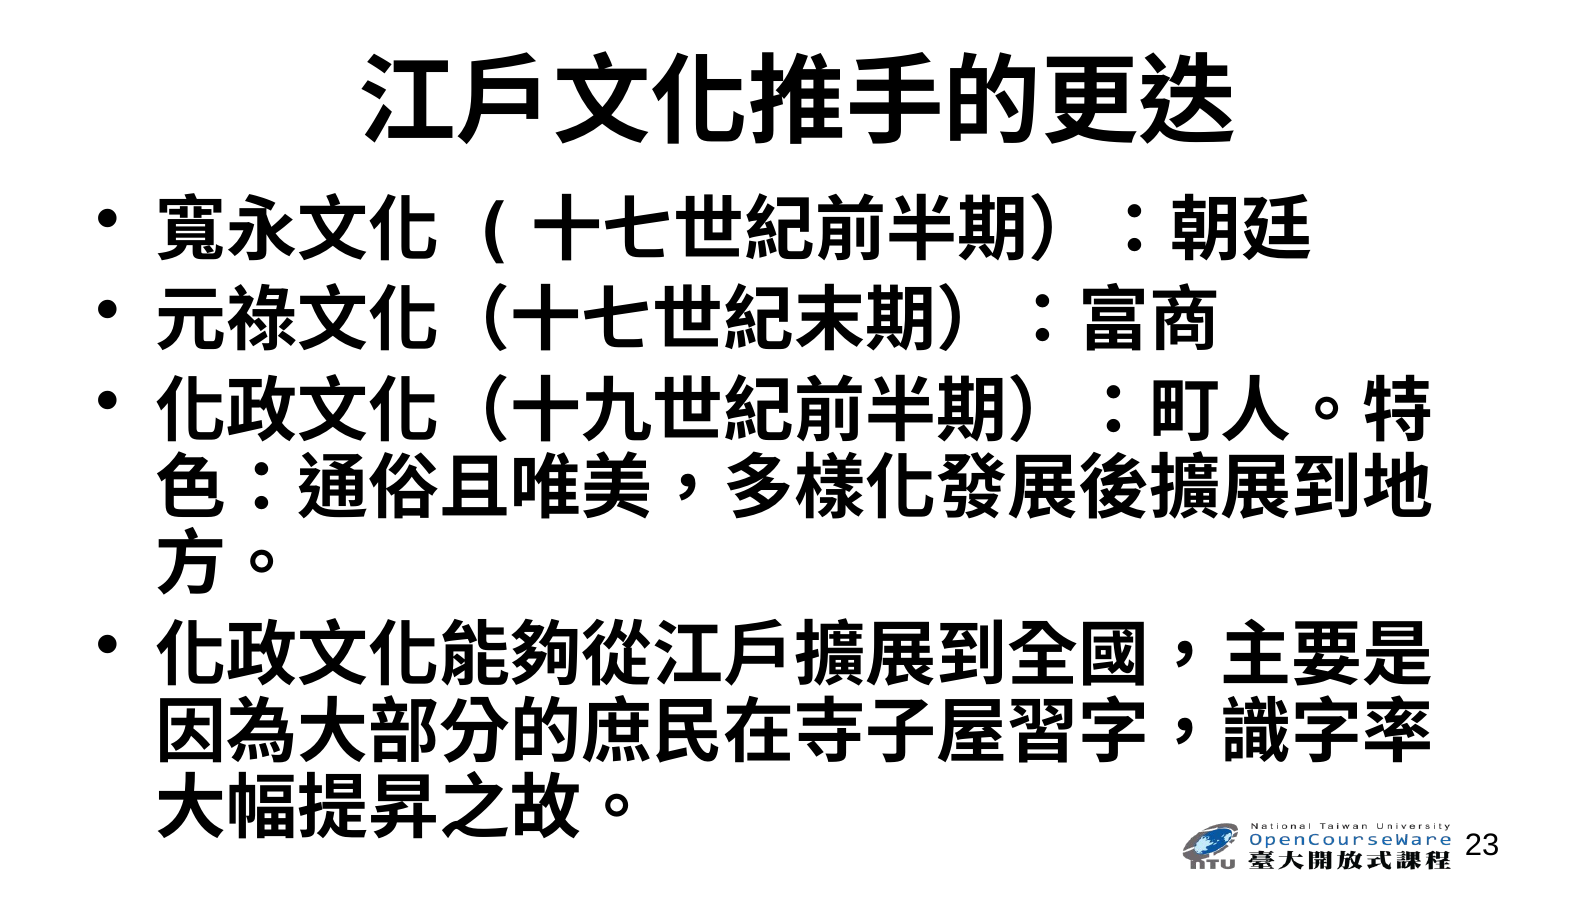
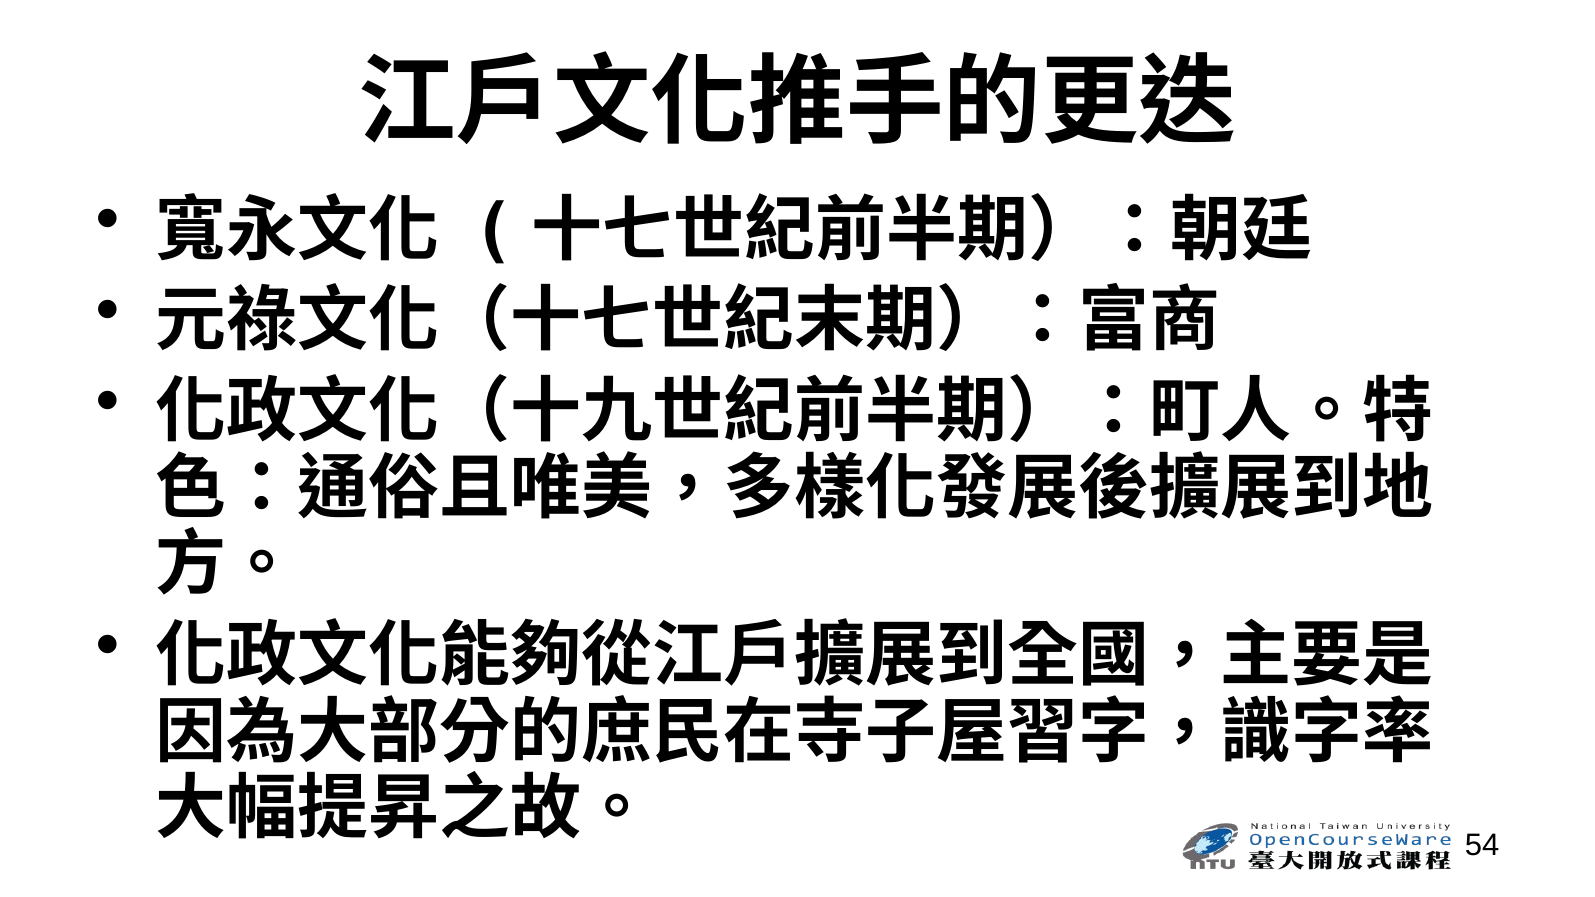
23: 23 -> 54
